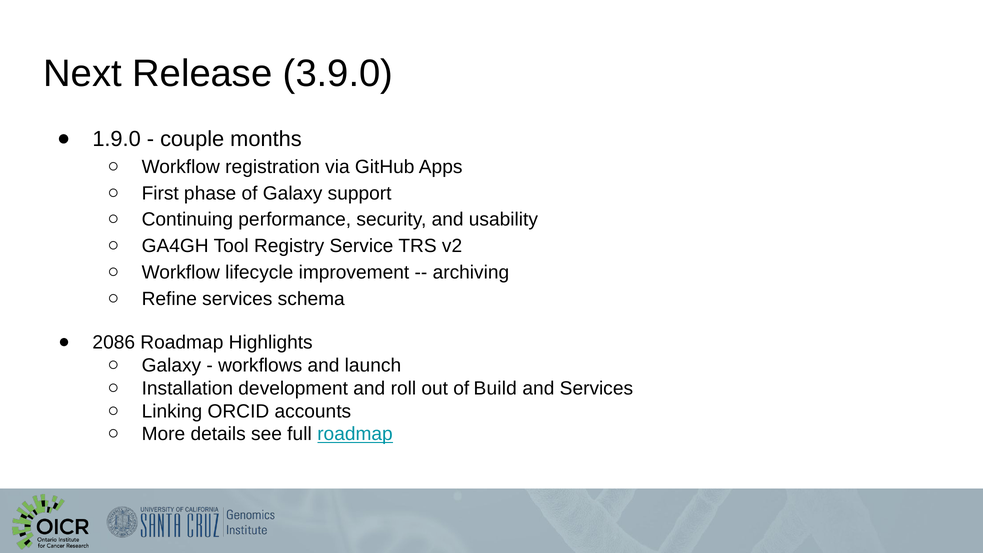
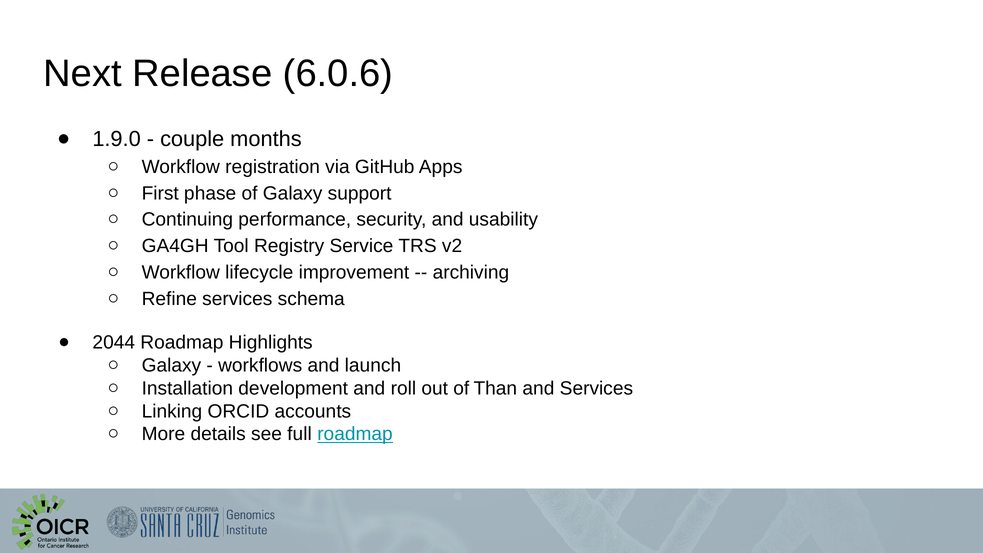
3.9.0: 3.9.0 -> 6.0.6
2086: 2086 -> 2044
Build: Build -> Than
